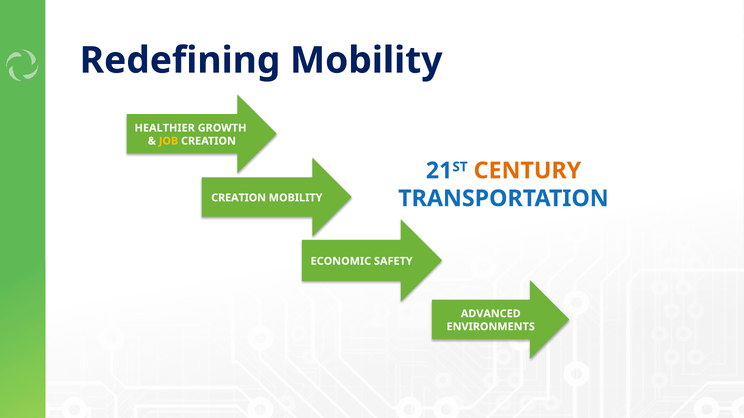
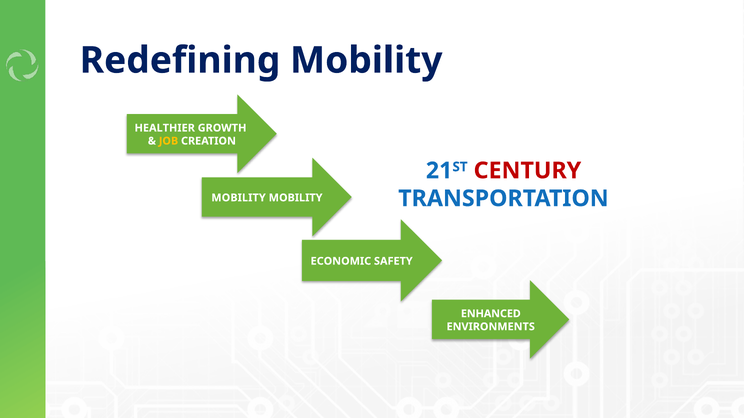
CENTURY colour: orange -> red
CREATION at (239, 198): CREATION -> MOBILITY
ADVANCED: ADVANCED -> ENHANCED
